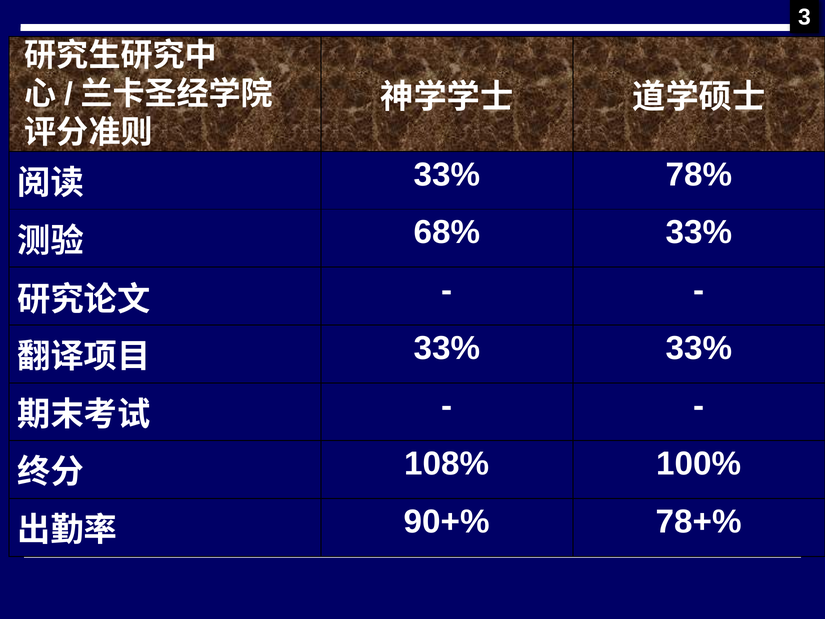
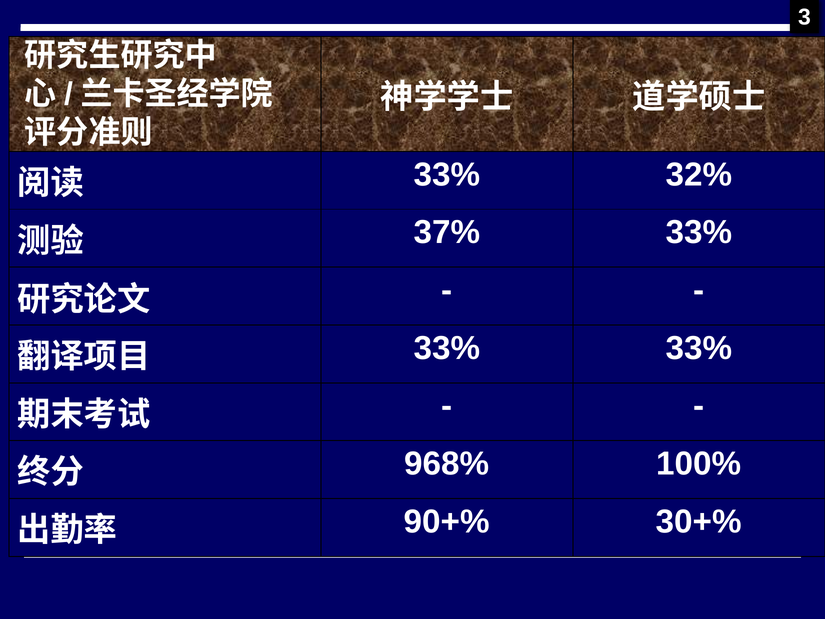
78%: 78% -> 32%
68%: 68% -> 37%
108%: 108% -> 968%
78+%: 78+% -> 30+%
